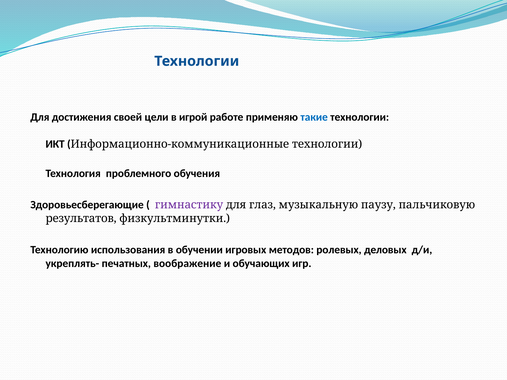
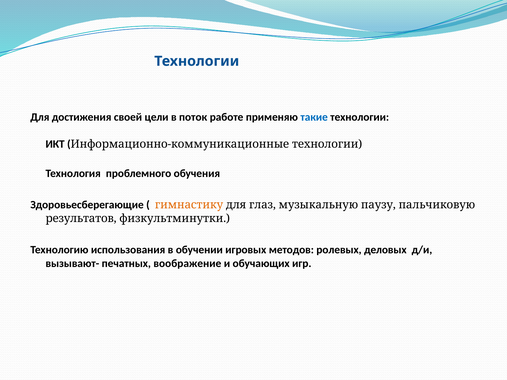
игрой: игрой -> поток
гимнастику colour: purple -> orange
укреплять-: укреплять- -> вызывают-
